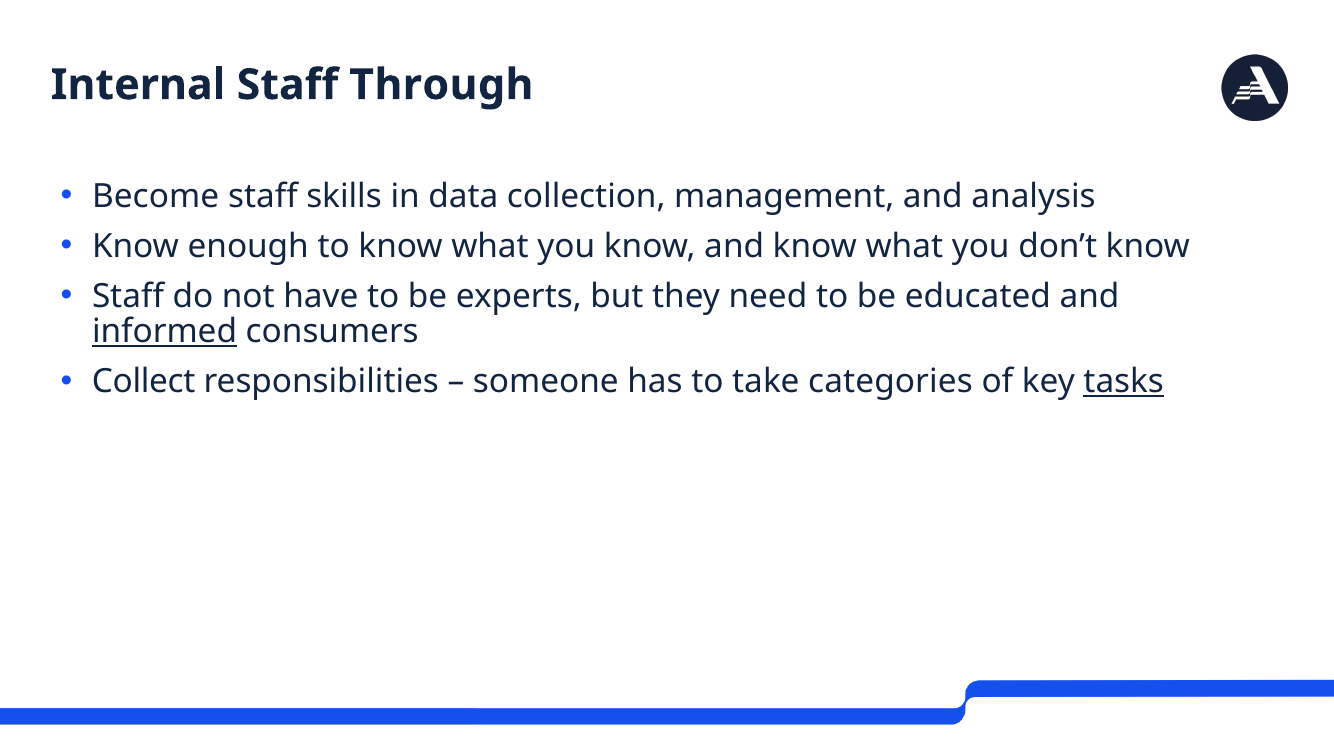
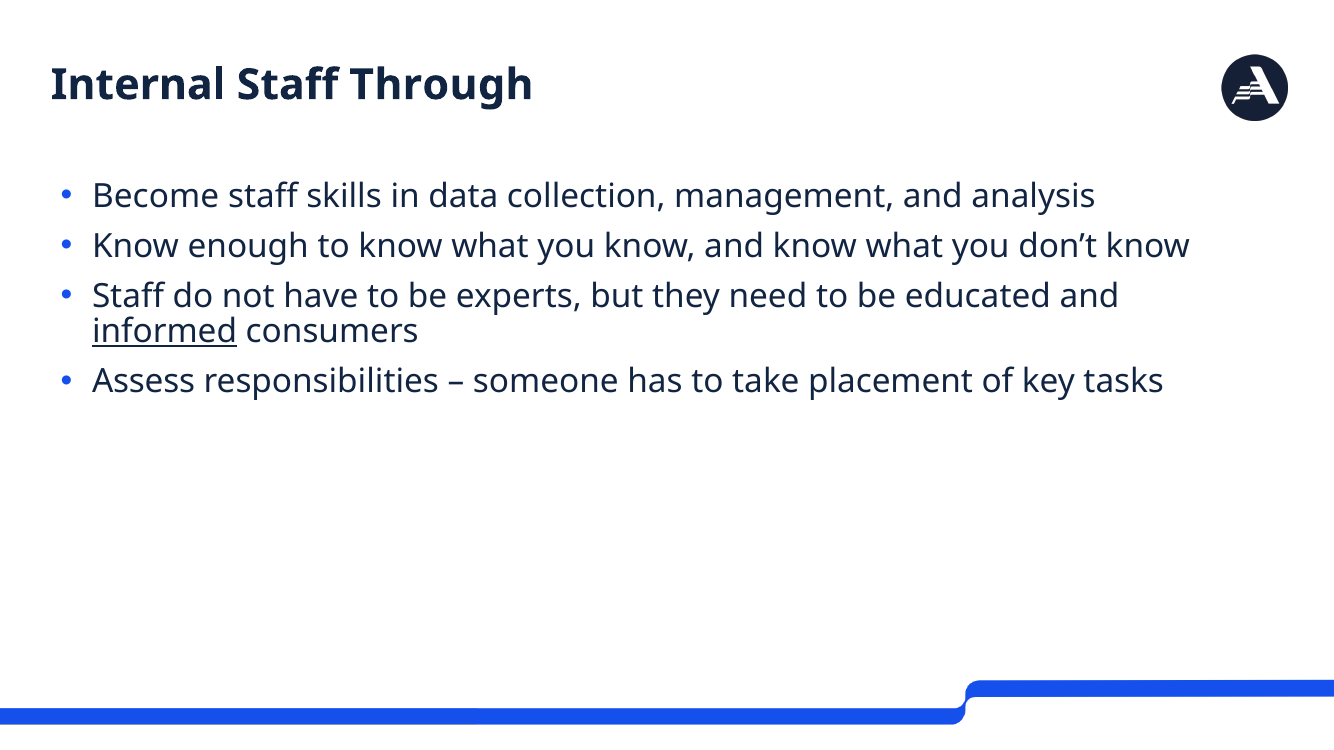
Collect: Collect -> Assess
categories: categories -> placement
tasks underline: present -> none
